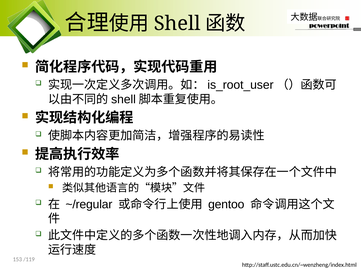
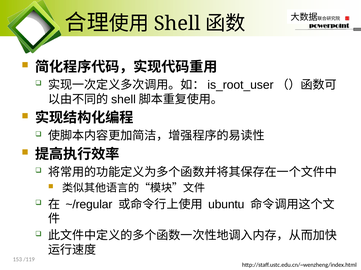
gentoo: gentoo -> ubuntu
